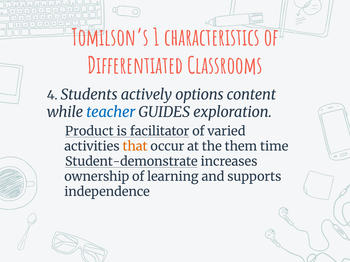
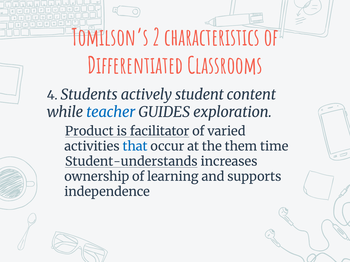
1: 1 -> 2
options: options -> student
that colour: orange -> blue
Student-demonstrate: Student-demonstrate -> Student-understands
